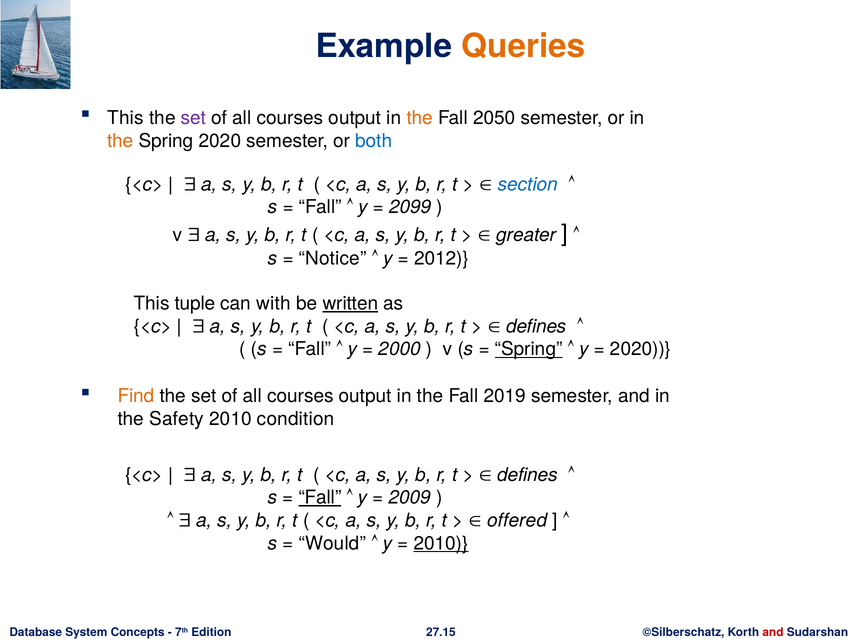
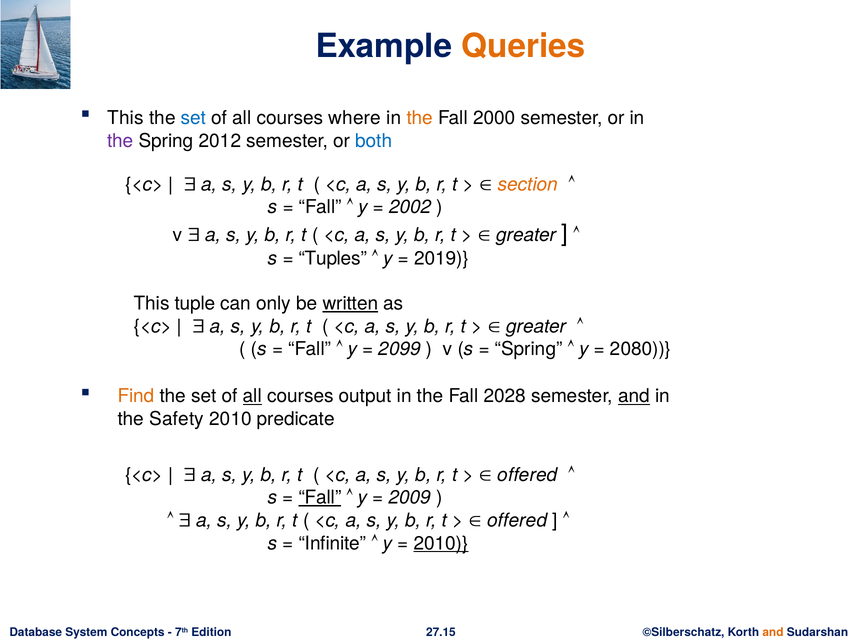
set at (193, 118) colour: purple -> blue
output at (355, 118): output -> where
2050: 2050 -> 2000
the at (120, 141) colour: orange -> purple
Spring 2020: 2020 -> 2012
section colour: blue -> orange
2099: 2099 -> 2002
Notice: Notice -> Tuples
2012: 2012 -> 2019
with: with -> only
defines at (536, 326): defines -> greater
2000: 2000 -> 2099
Spring at (529, 349) underline: present -> none
2020 at (641, 349): 2020 -> 2080
all at (252, 396) underline: none -> present
2019: 2019 -> 2028
and at (634, 396) underline: none -> present
condition: condition -> predicate
defines at (528, 475): defines -> offered
Would: Would -> Infinite
and at (773, 632) colour: red -> orange
